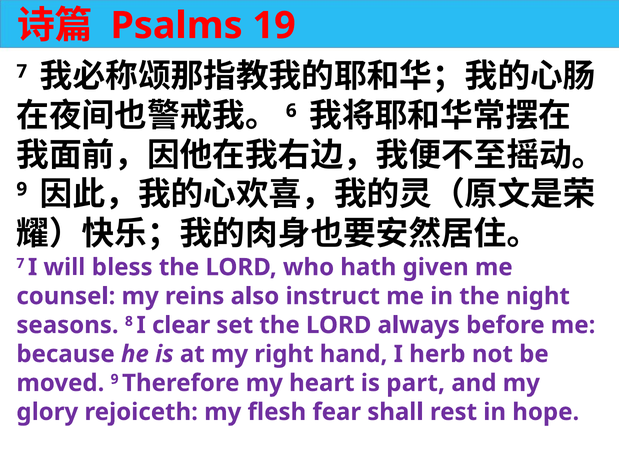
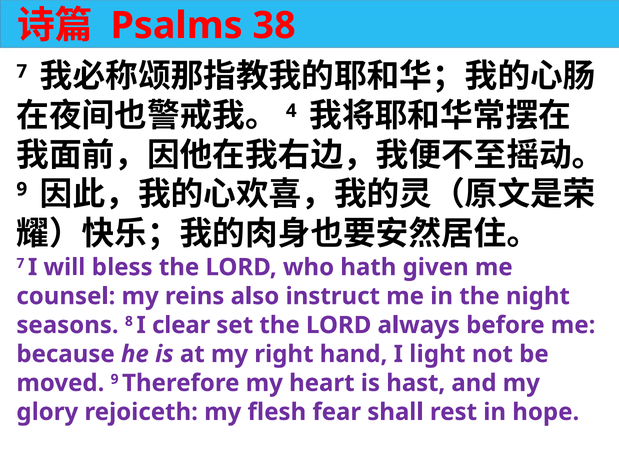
19: 19 -> 38
6: 6 -> 4
herb: herb -> light
part: part -> hast
